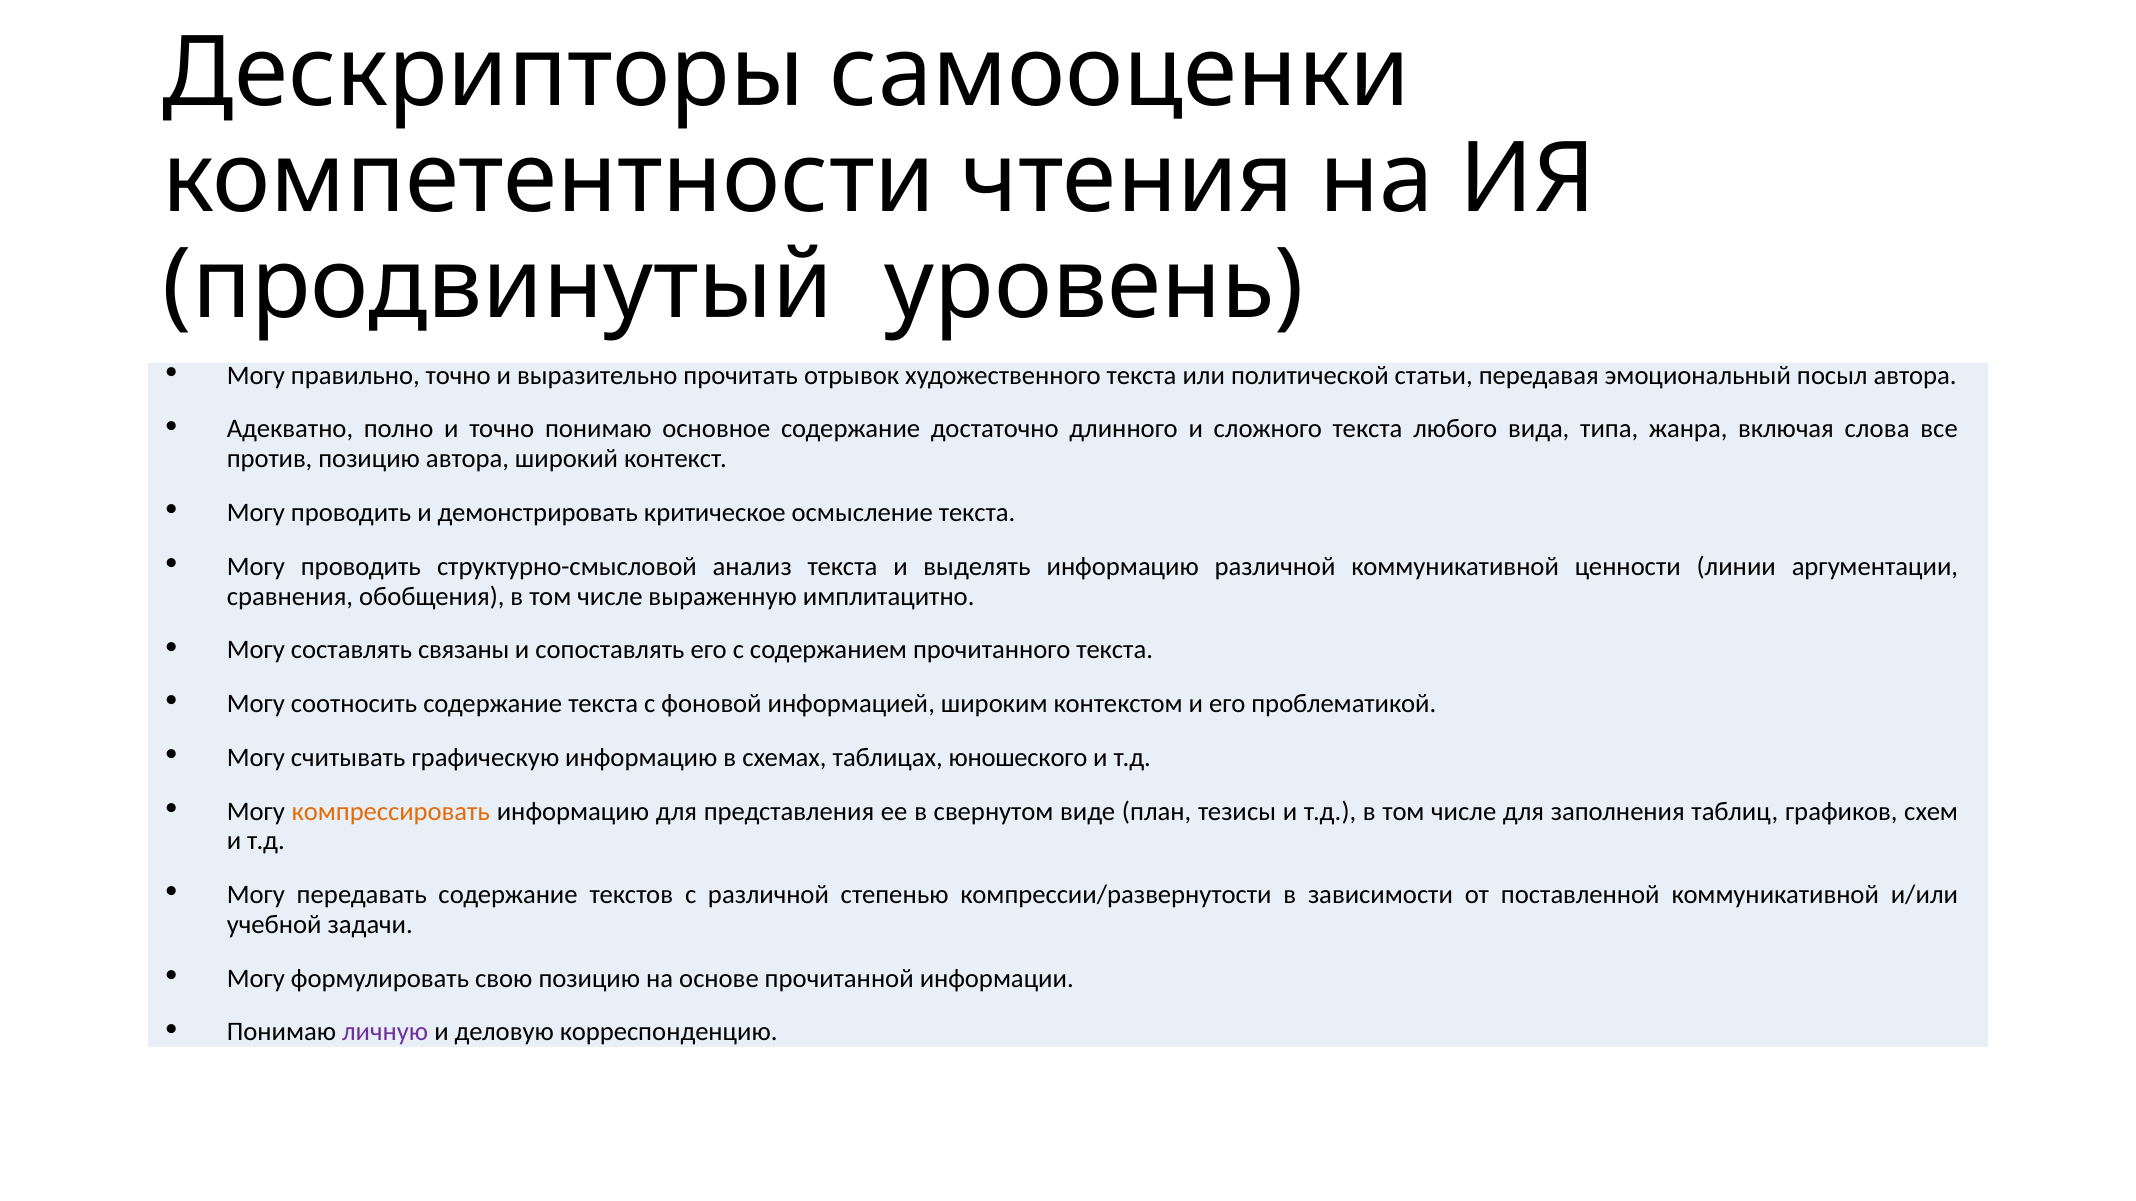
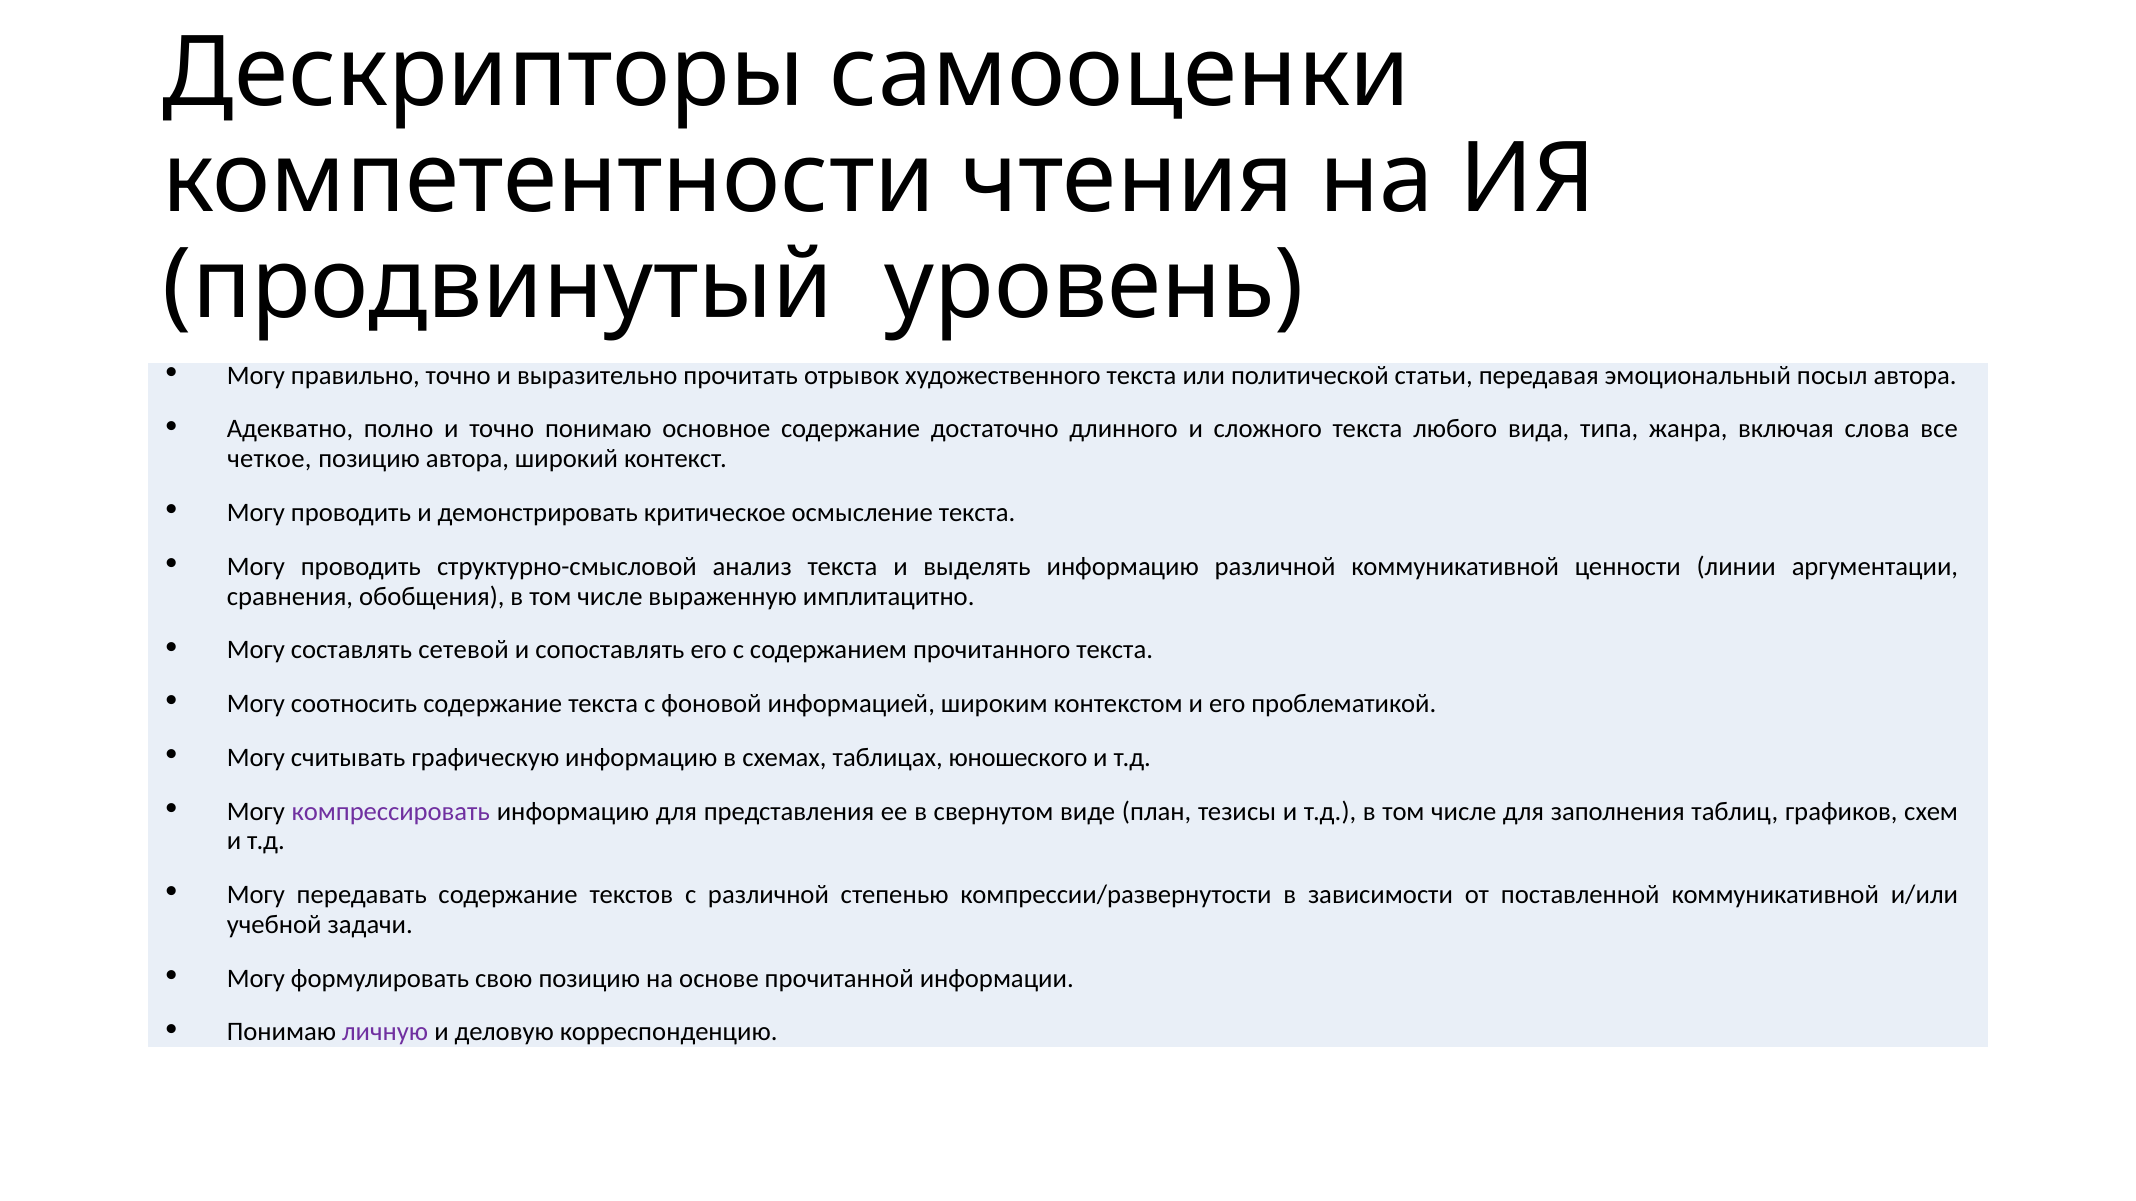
против: против -> четкое
связаны: связаны -> сетевой
компрессировать colour: orange -> purple
